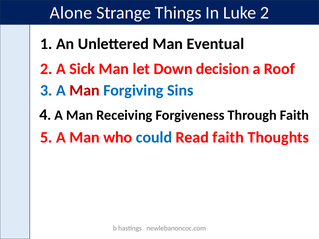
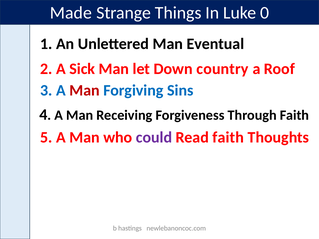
Alone: Alone -> Made
Luke 2: 2 -> 0
decision: decision -> country
could colour: blue -> purple
